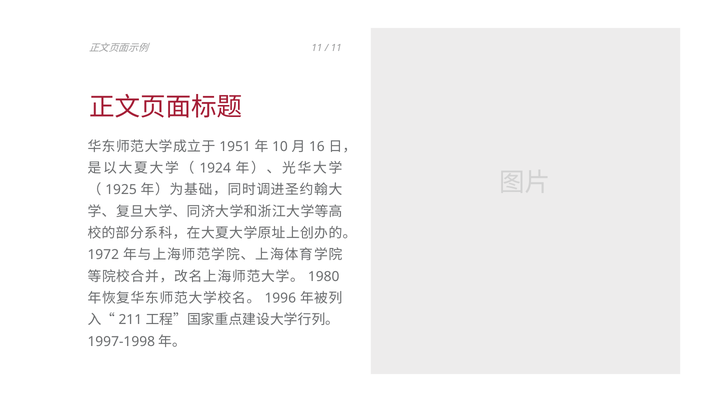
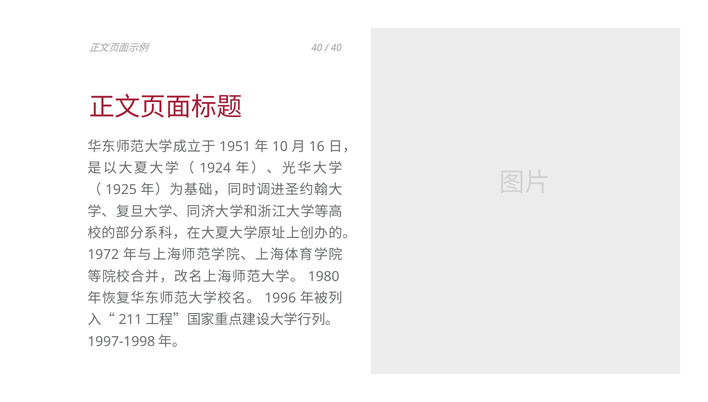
11 at (317, 48): 11 -> 40
11 at (336, 48): 11 -> 40
